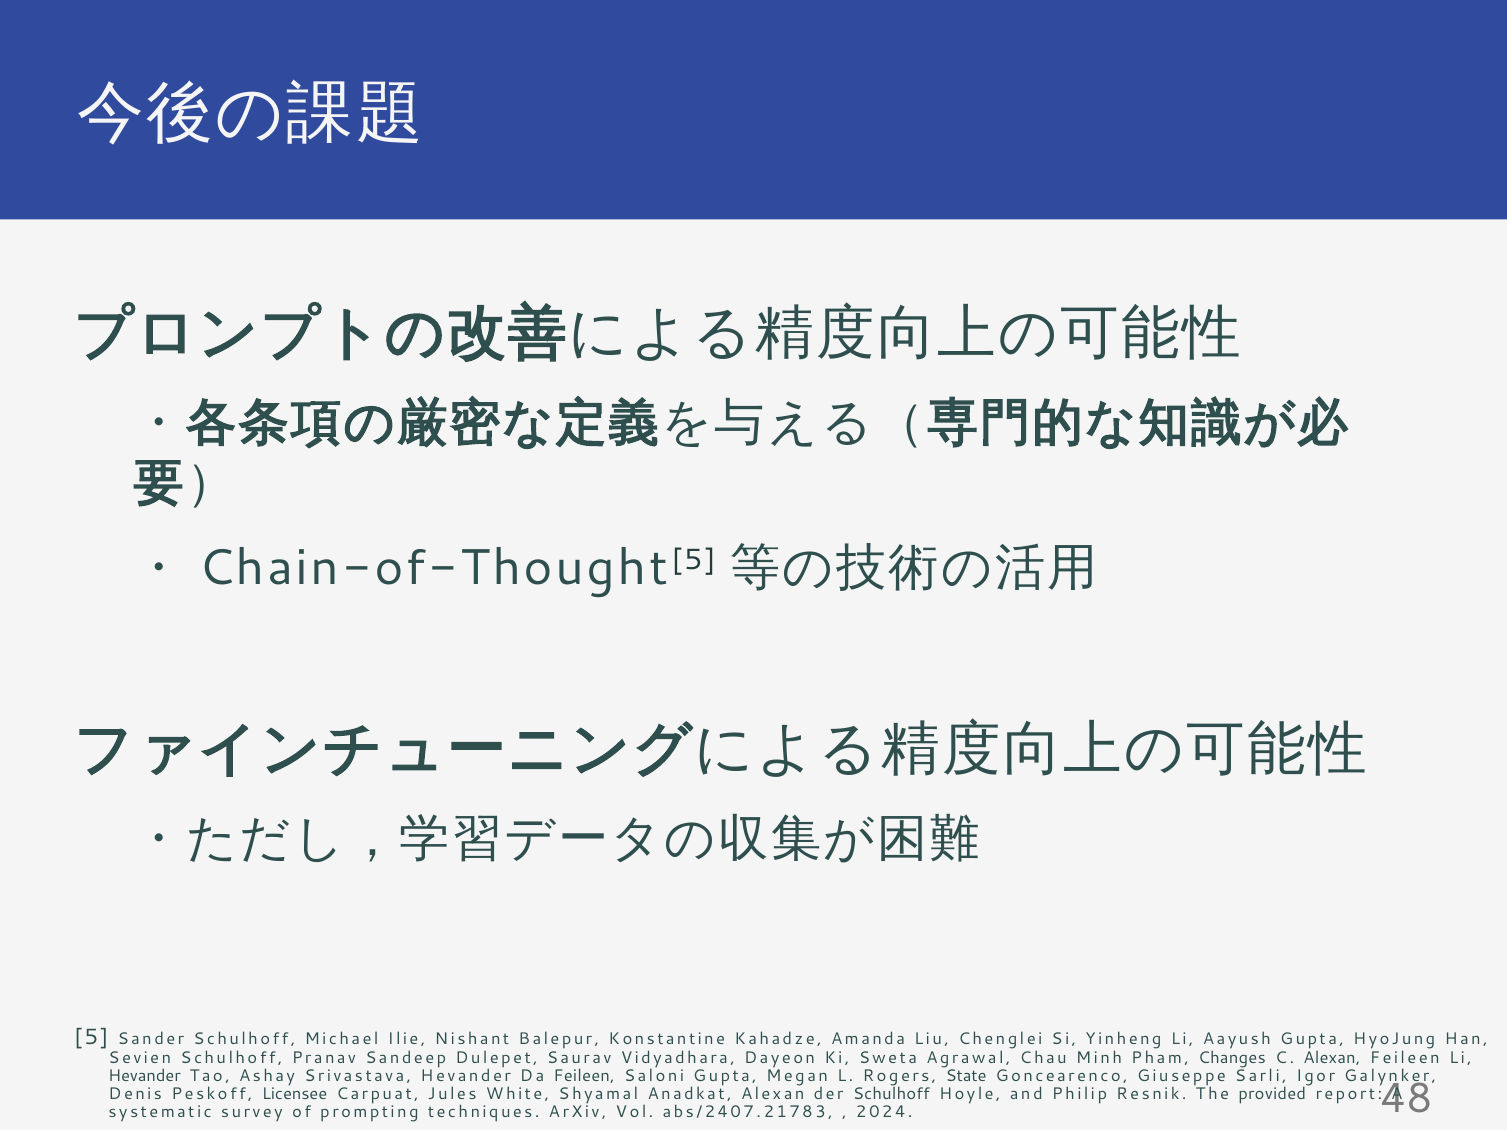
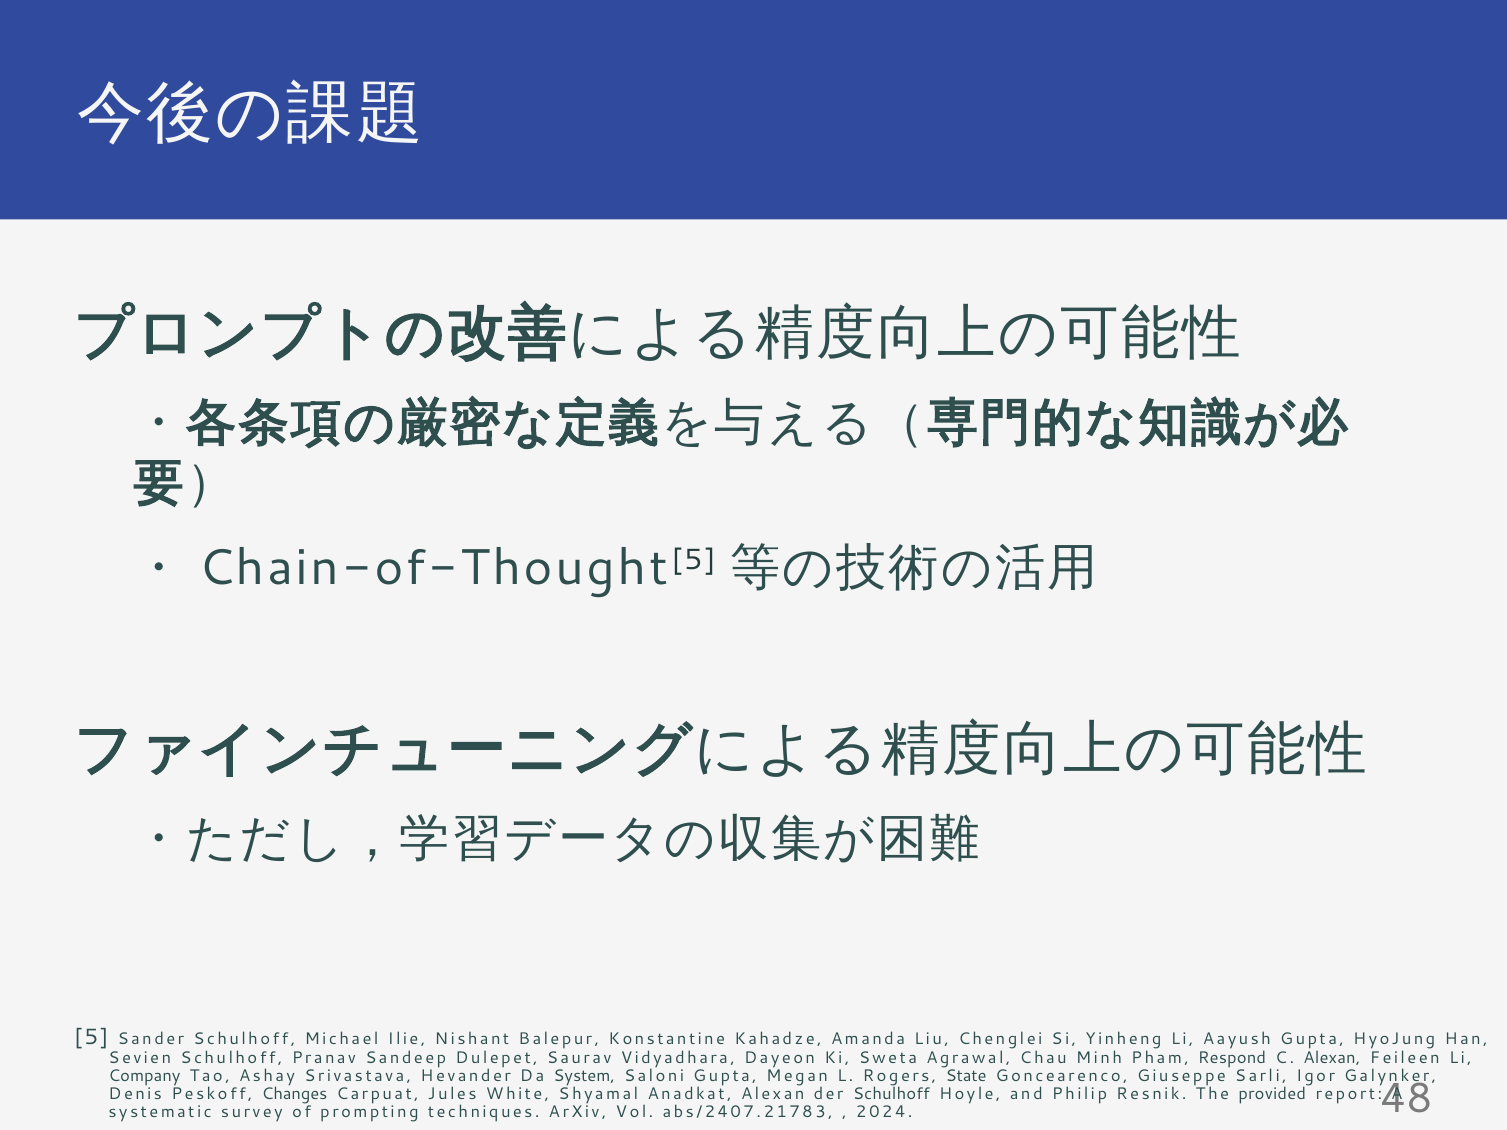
Changes: Changes -> Respond
Hevander at (145, 1076): Hevander -> Company
Da Feileen: Feileen -> System
Licensee: Licensee -> Changes
